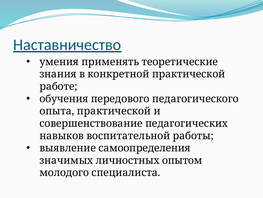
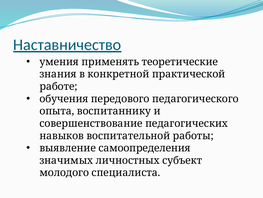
опыта практической: практической -> воспитаннику
опытом: опытом -> субъект
